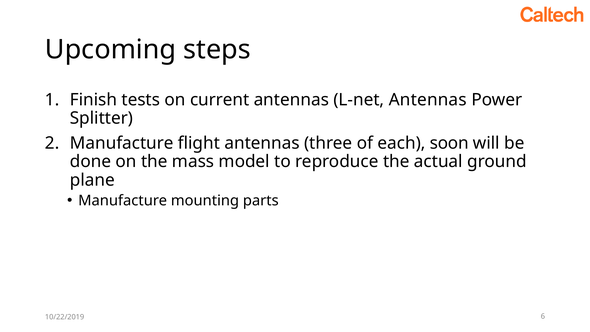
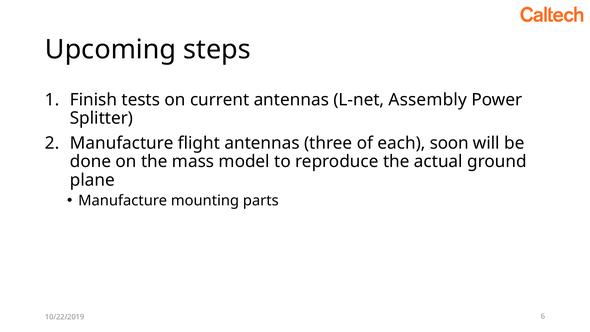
L-net Antennas: Antennas -> Assembly
